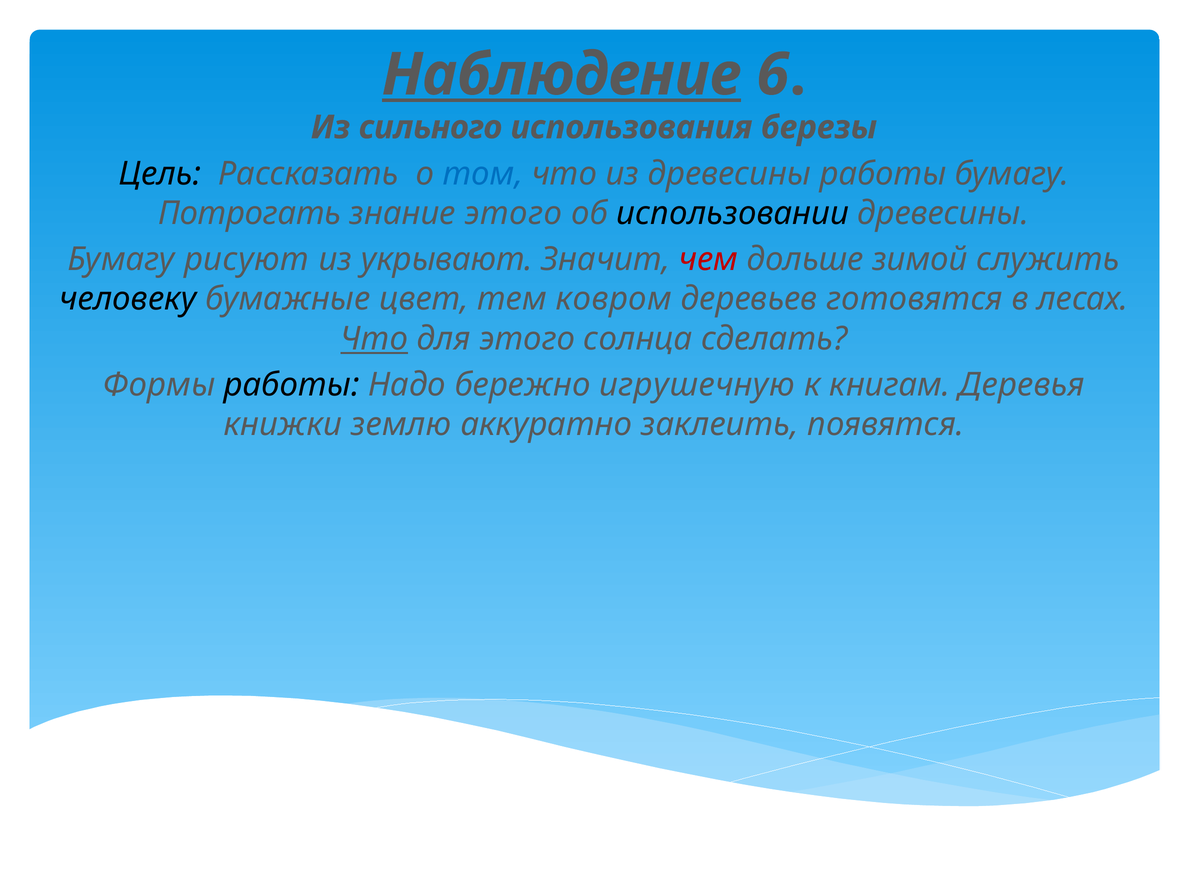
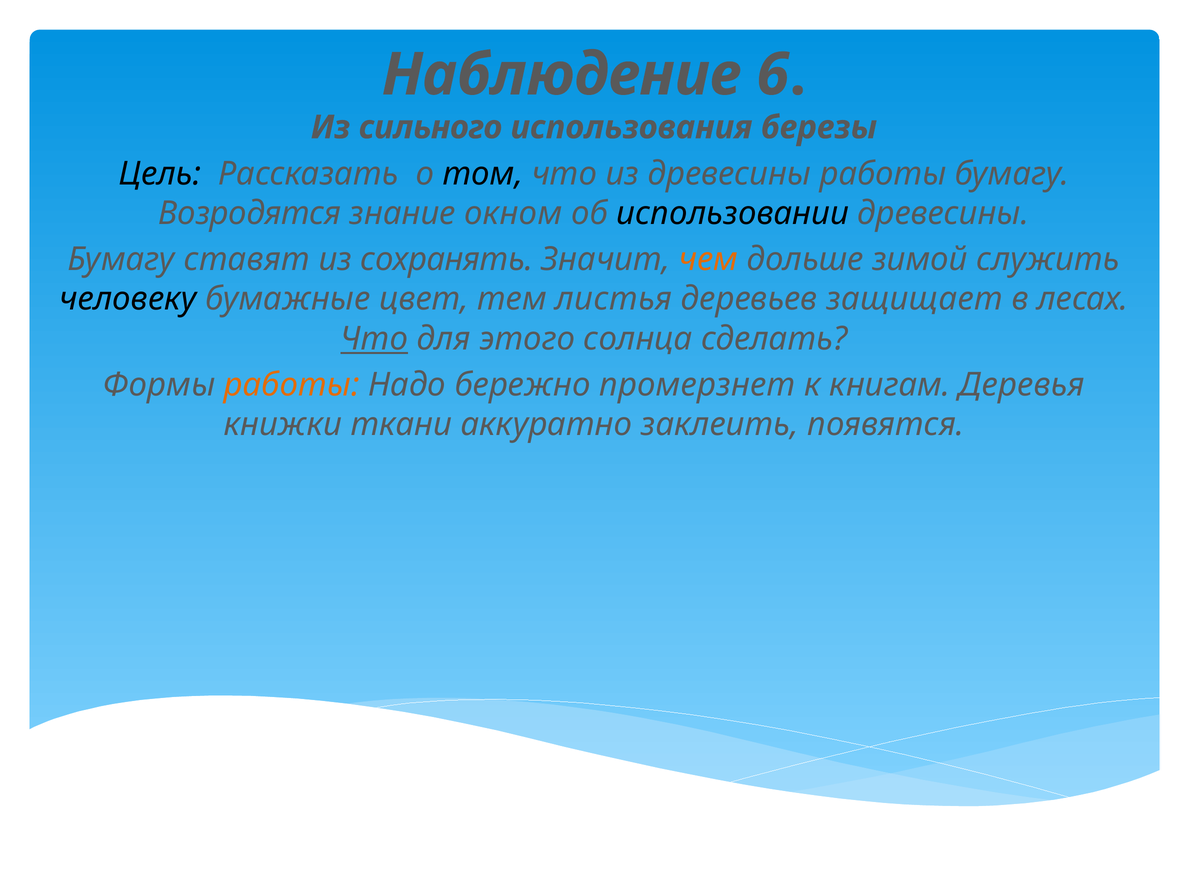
Наблюдение underline: present -> none
том colour: blue -> black
Потрогать: Потрогать -> Возродятся
знание этого: этого -> окном
рисуют: рисуют -> ставят
укрывают: укрывают -> сохранять
чем colour: red -> orange
ковром: ковром -> листья
готовятся: готовятся -> защищает
работы at (292, 385) colour: black -> orange
игрушечную: игрушечную -> промерзнет
землю: землю -> ткани
